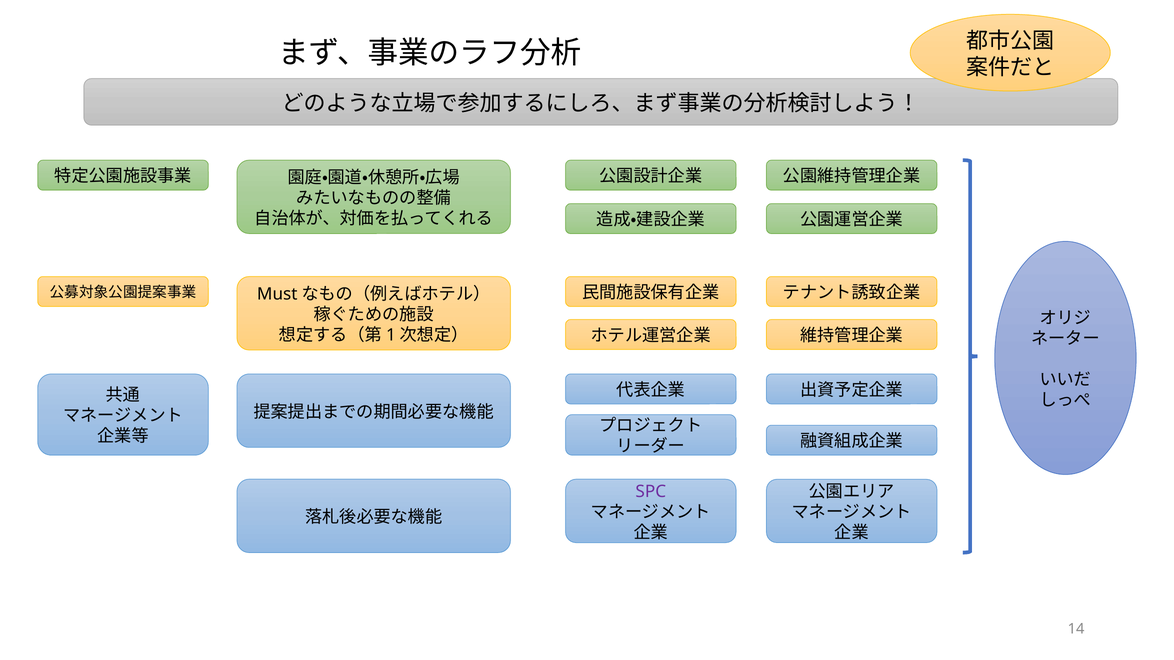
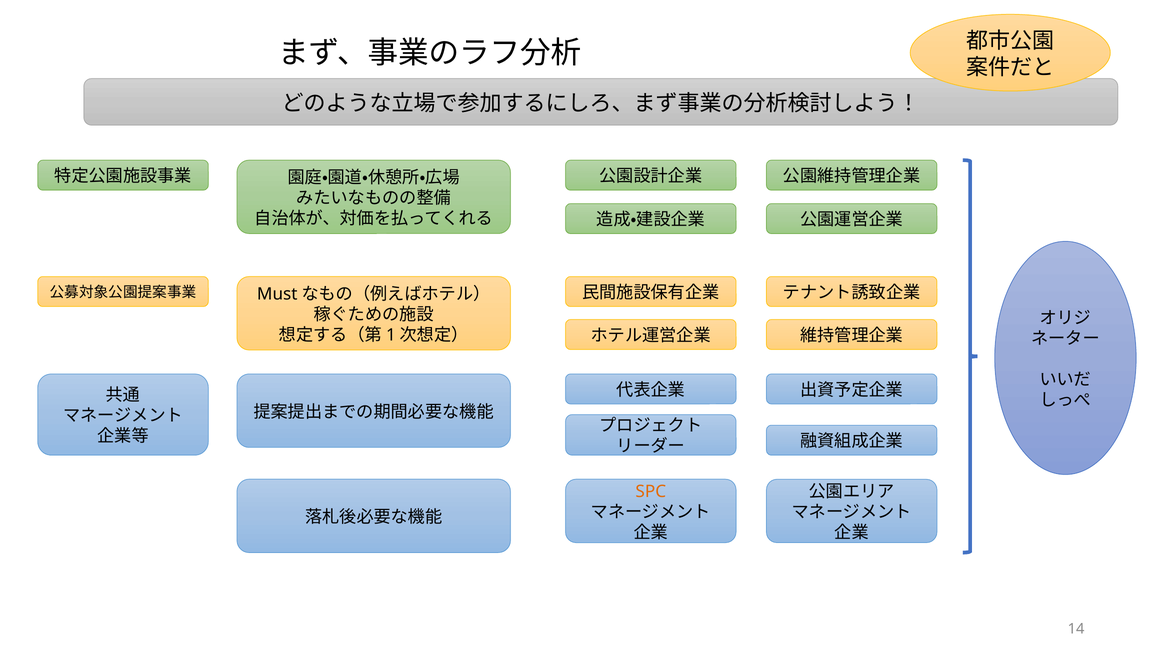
SPC colour: purple -> orange
